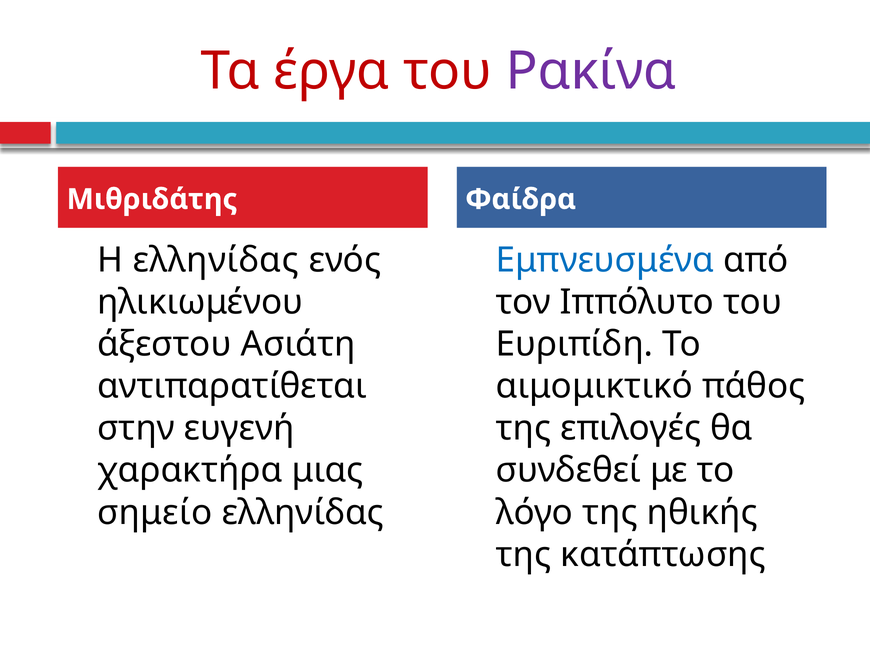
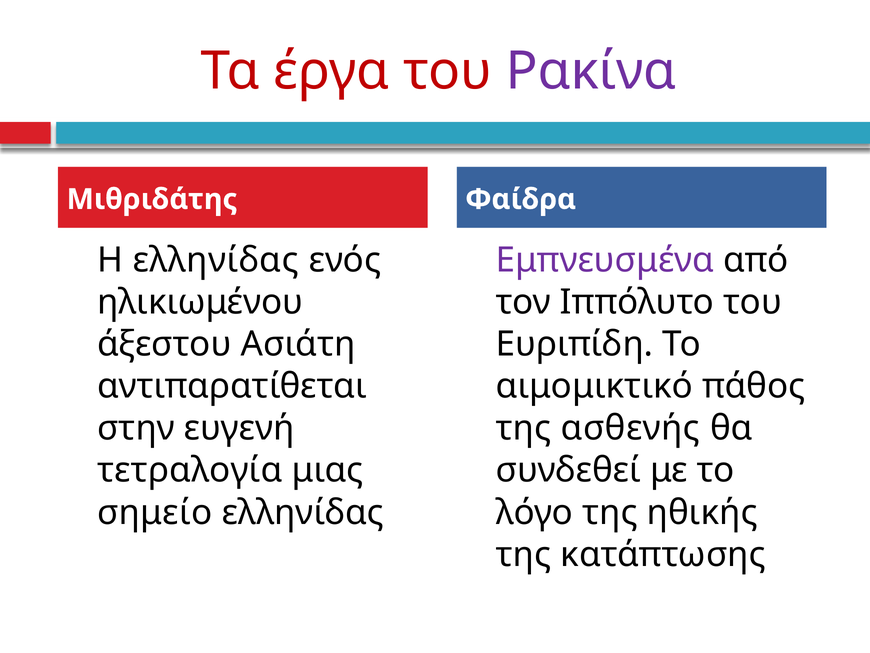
Εμπνευσμένα colour: blue -> purple
επιλογές: επιλογές -> ασθενής
χαρακτήρα: χαρακτήρα -> τετραλογία
